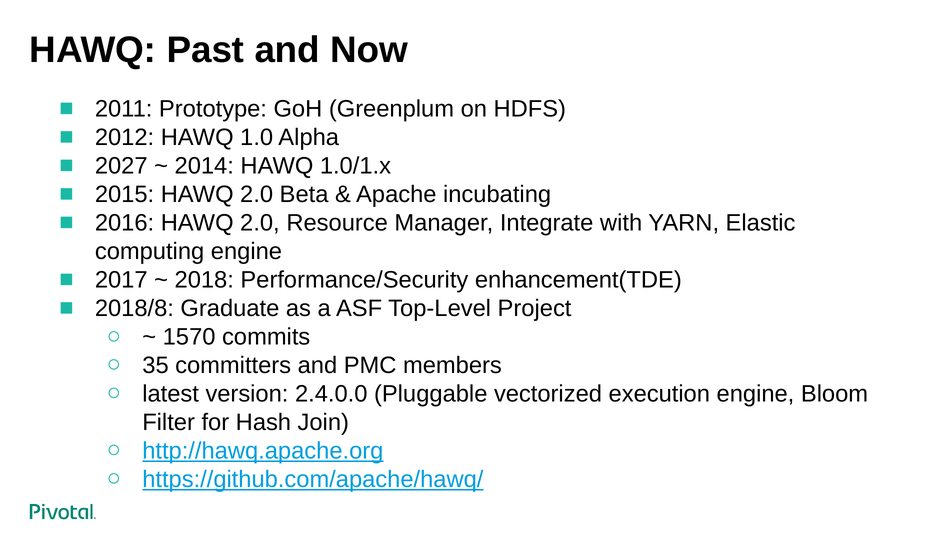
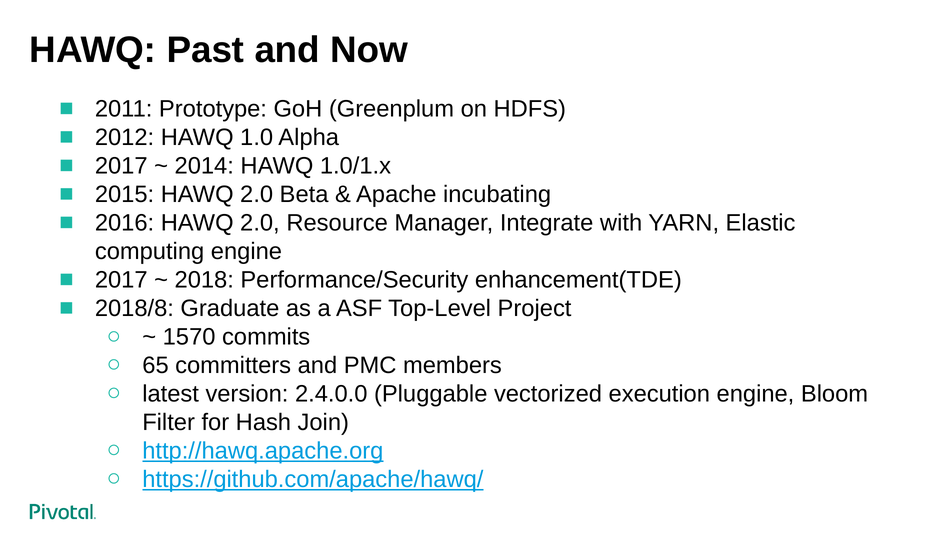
2027 at (121, 166): 2027 -> 2017
35: 35 -> 65
